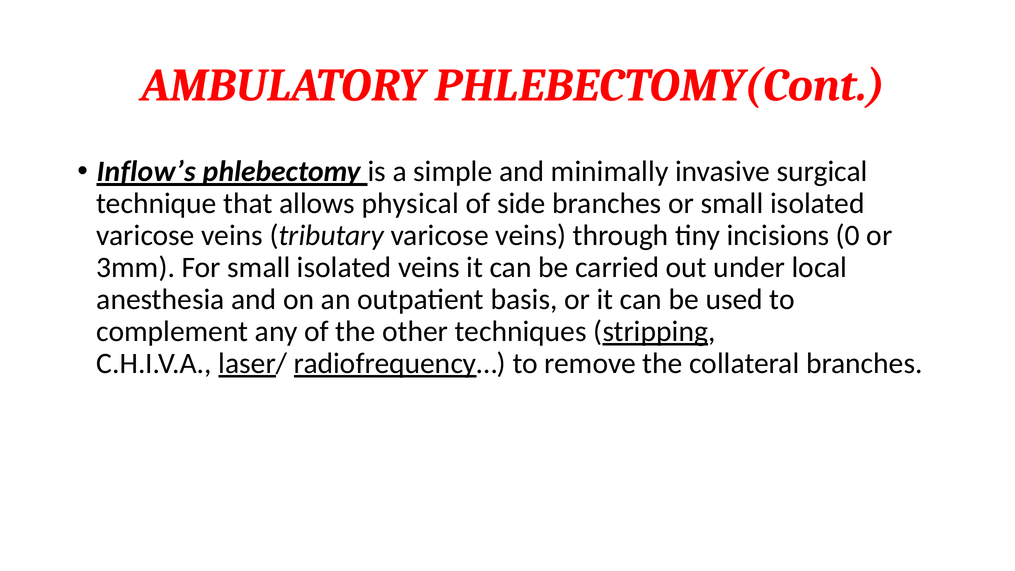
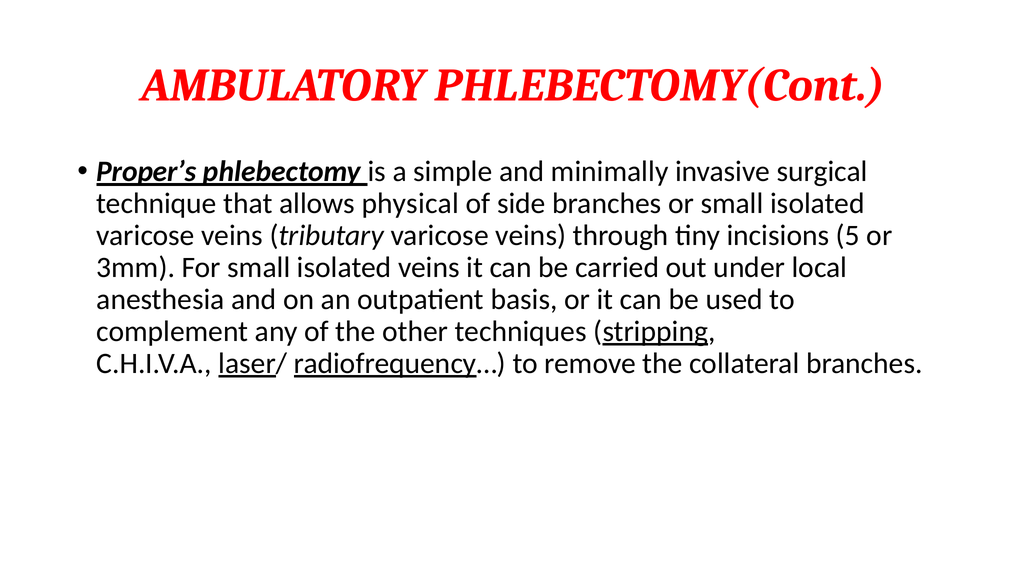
Inflow’s: Inflow’s -> Proper’s
0: 0 -> 5
